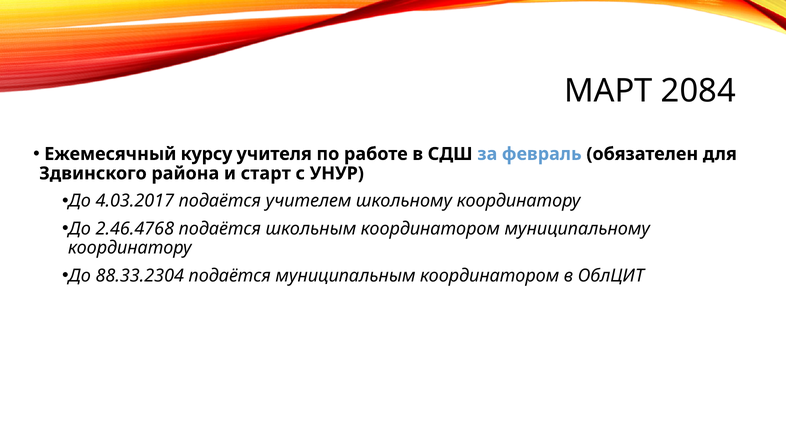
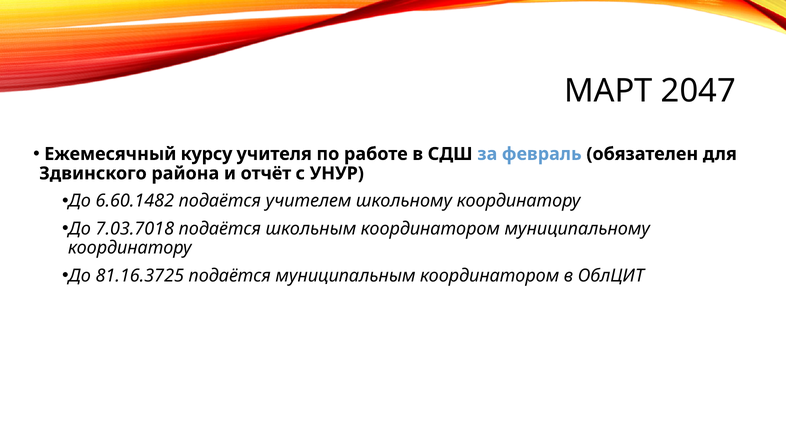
2084: 2084 -> 2047
старт: старт -> отчёт
4.03.2017: 4.03.2017 -> 6.60.1482
2.46.4768: 2.46.4768 -> 7.03.7018
88.33.2304: 88.33.2304 -> 81.16.3725
